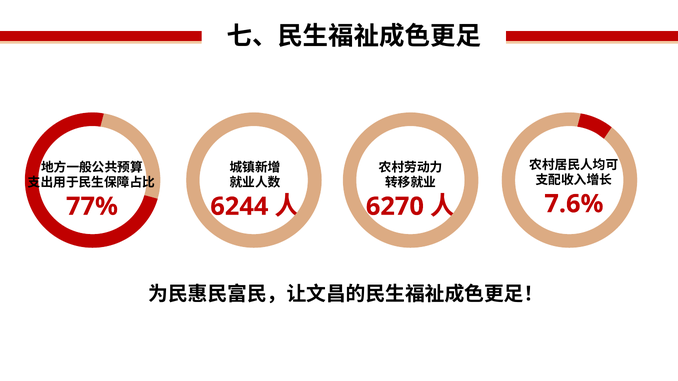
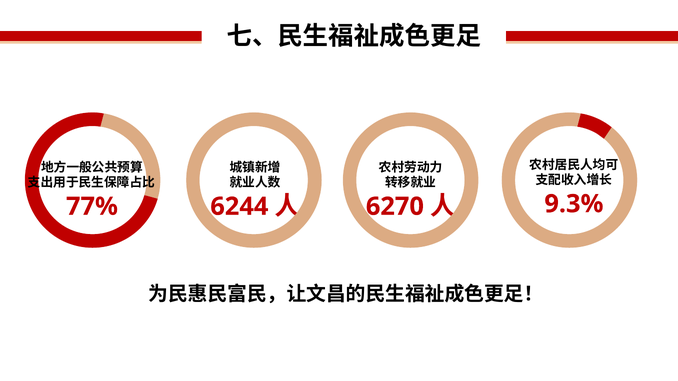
7.6%: 7.6% -> 9.3%
